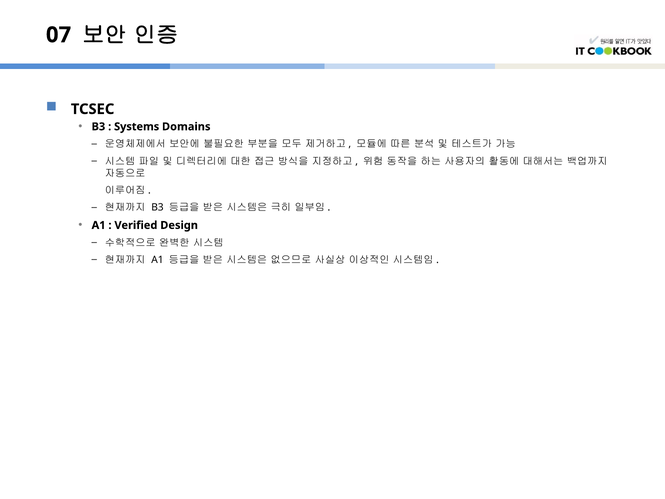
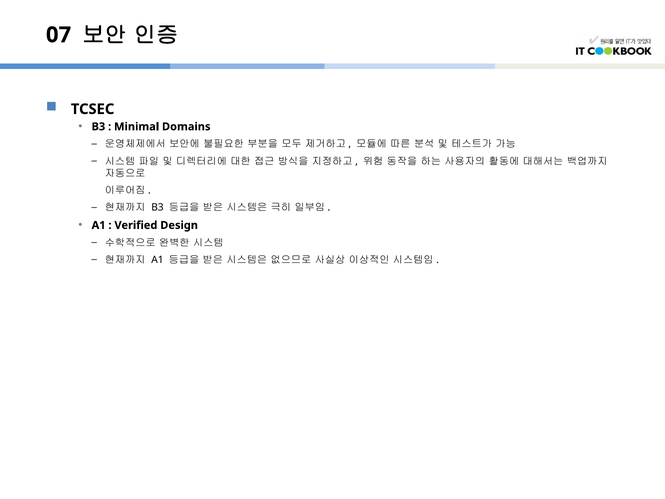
Systems: Systems -> Minimal
